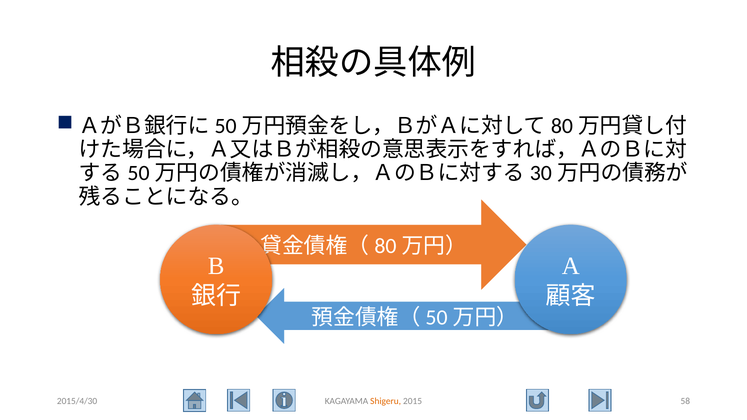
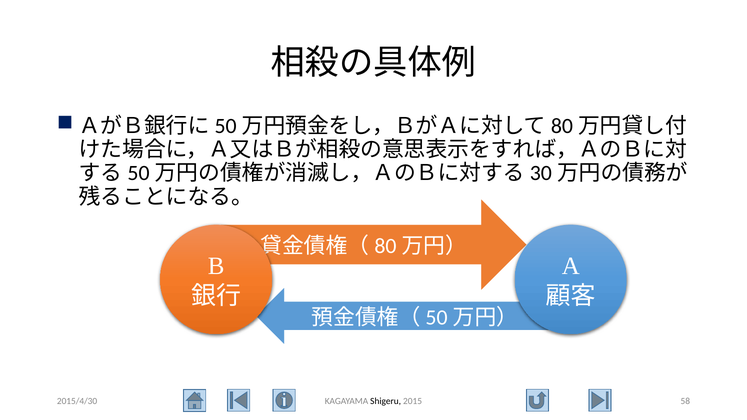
Shigeru colour: orange -> black
